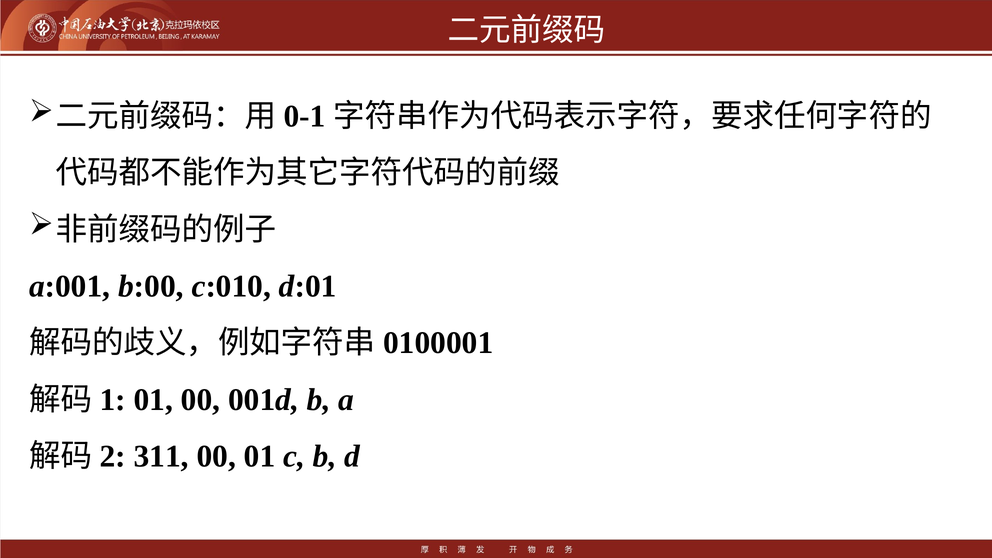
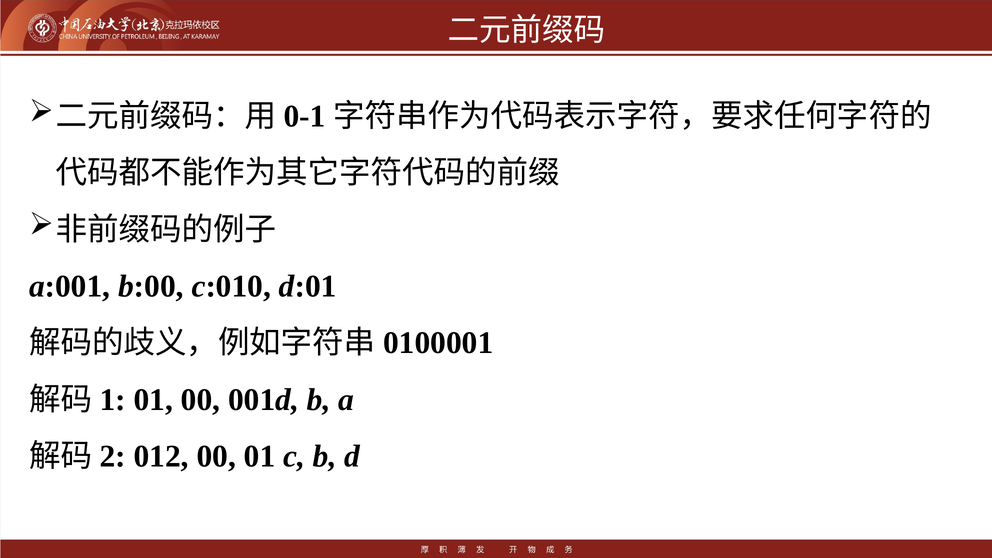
311: 311 -> 012
